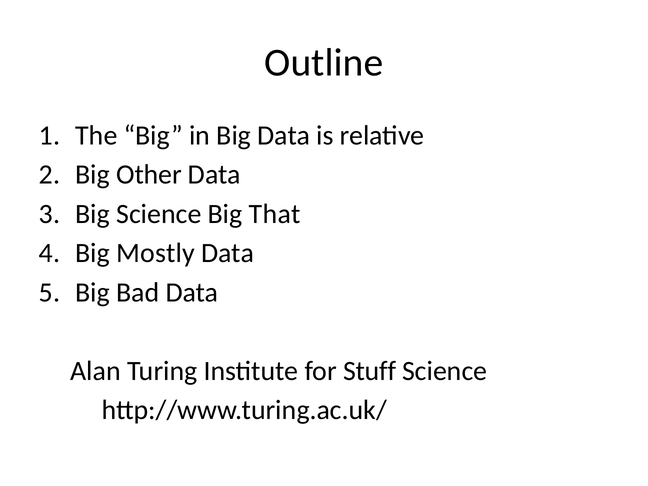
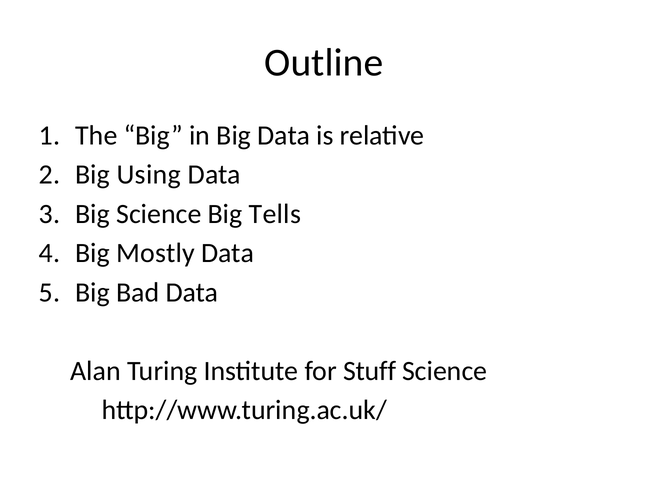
Other: Other -> Using
That: That -> Tells
